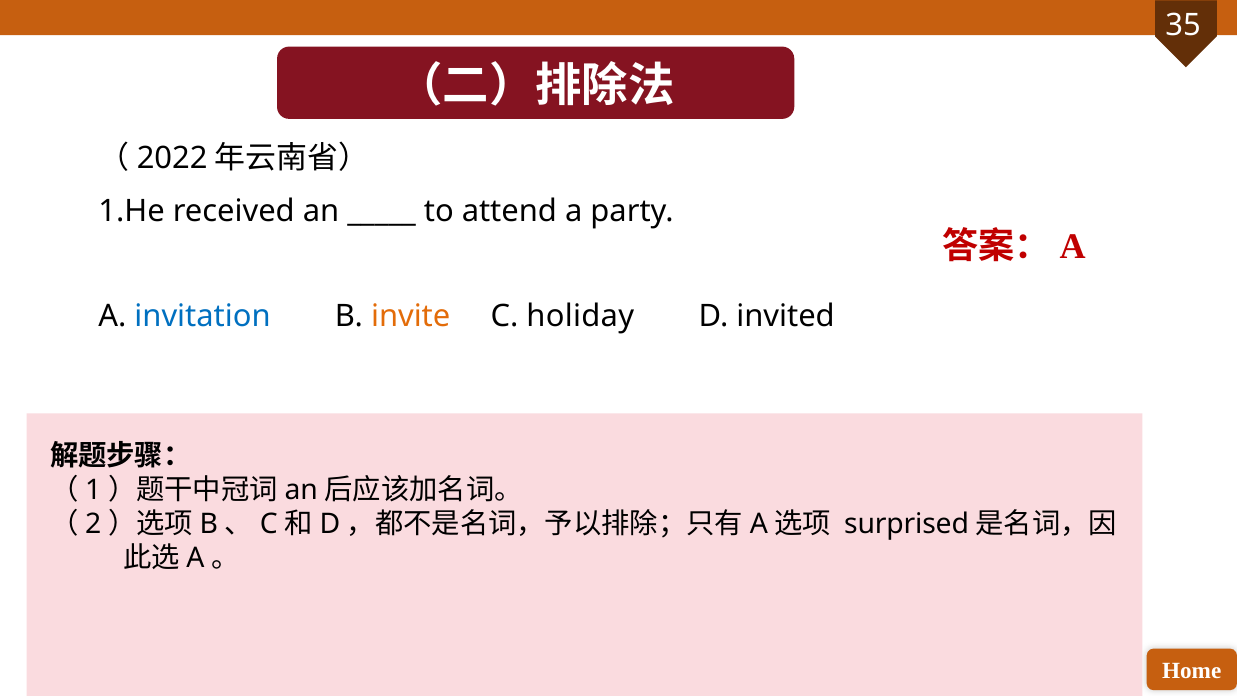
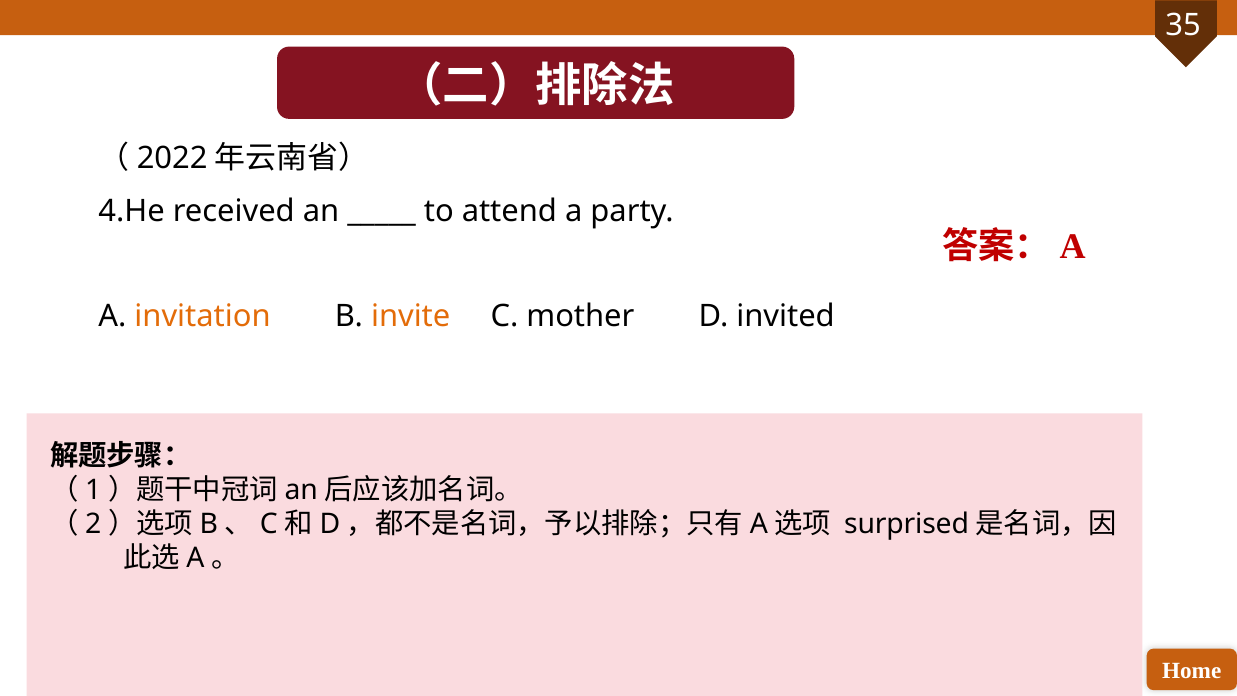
1.He: 1.He -> 4.He
invitation colour: blue -> orange
holiday: holiday -> mother
